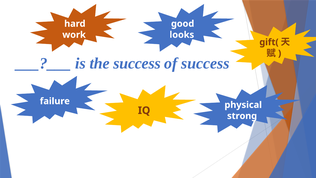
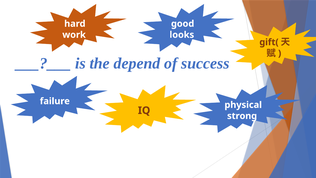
the success: success -> depend
